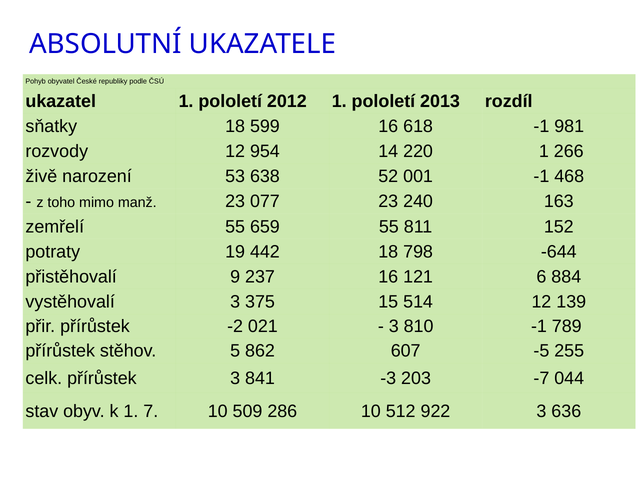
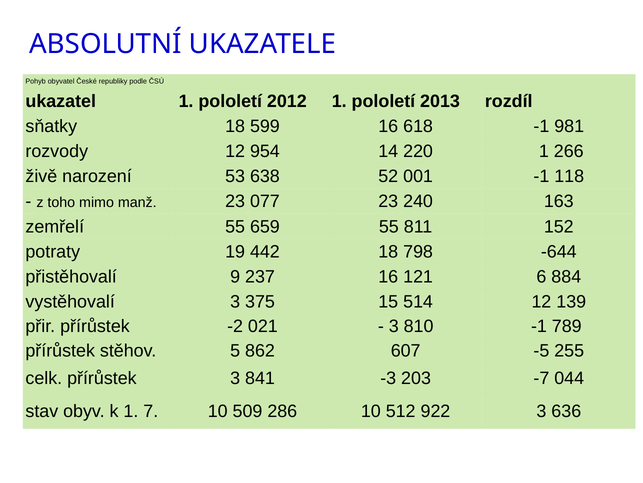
468: 468 -> 118
